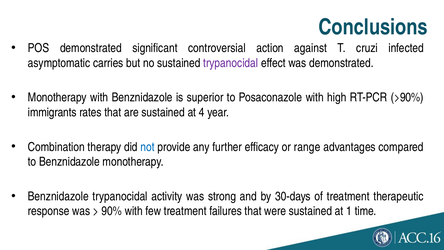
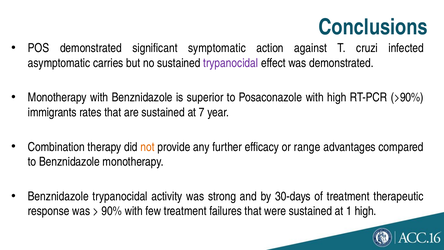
controversial: controversial -> symptomatic
4: 4 -> 7
not colour: blue -> orange
1 time: time -> high
